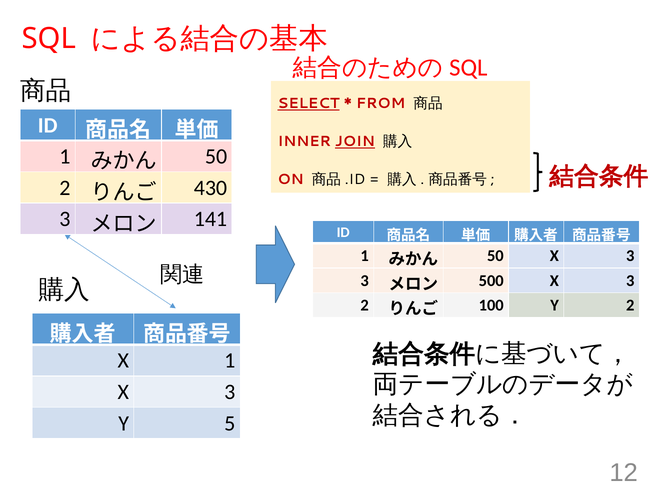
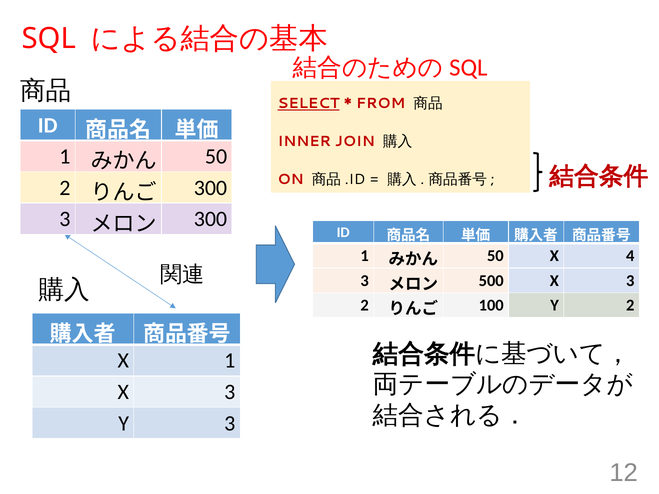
JOIN underline: present -> none
430 at (210, 188): 430 -> 300
141 at (210, 219): 141 -> 300
50 X 3: 3 -> 4
Y 5: 5 -> 3
